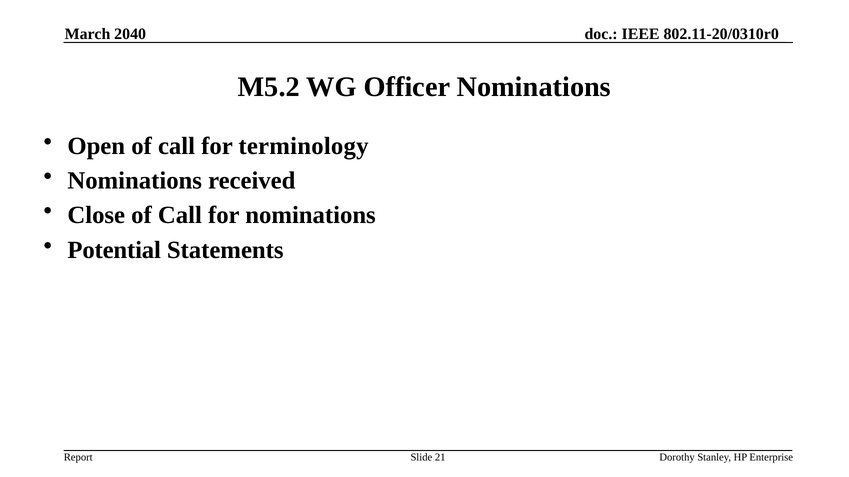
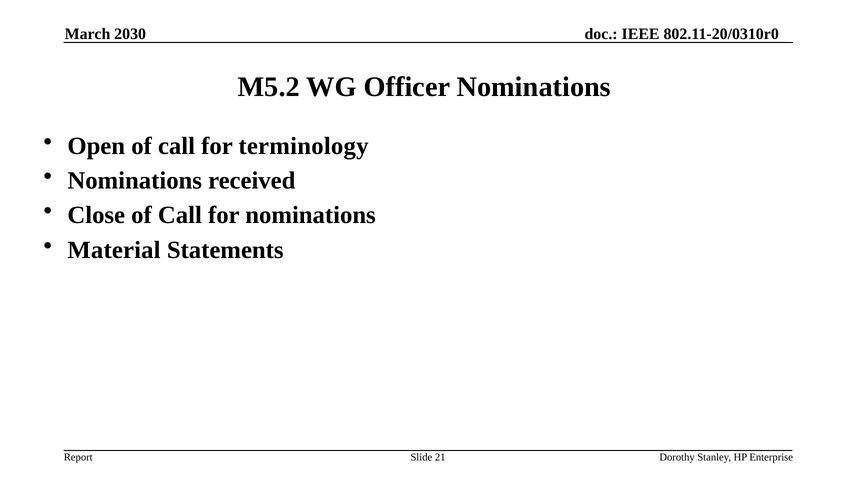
2040: 2040 -> 2030
Potential: Potential -> Material
